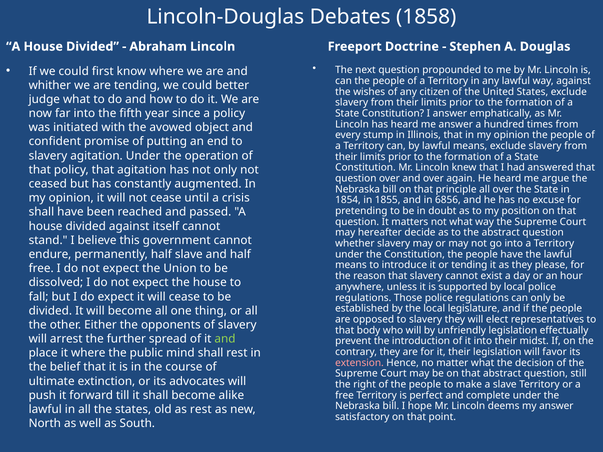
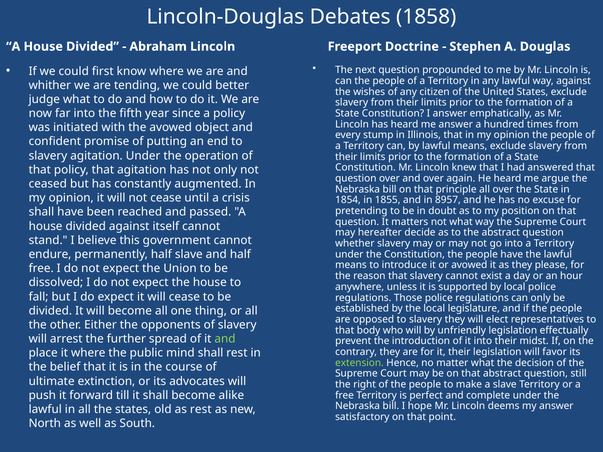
6856: 6856 -> 8957
or tending: tending -> avowed
extension colour: pink -> light green
